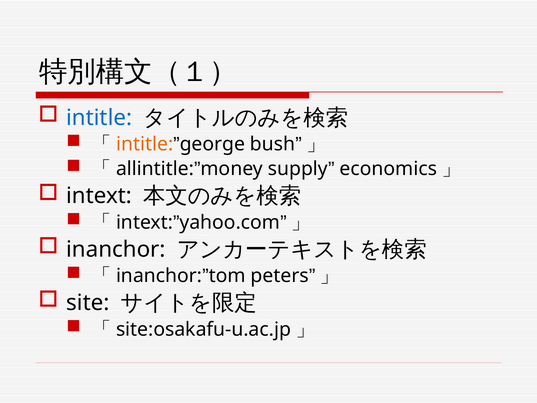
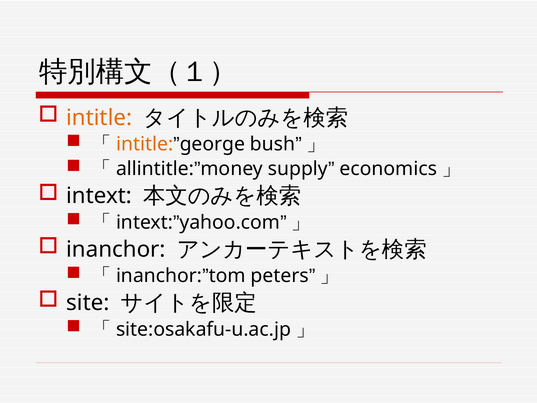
intitle at (99, 118) colour: blue -> orange
